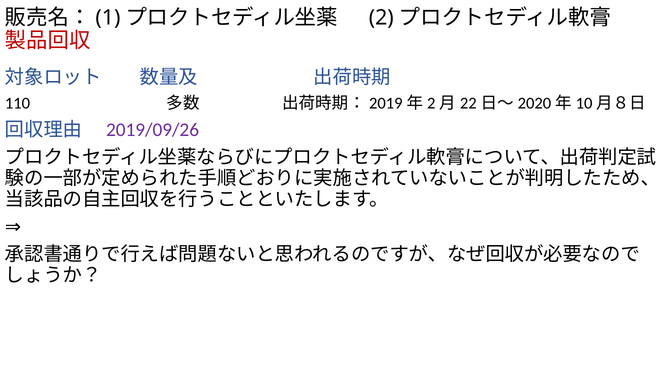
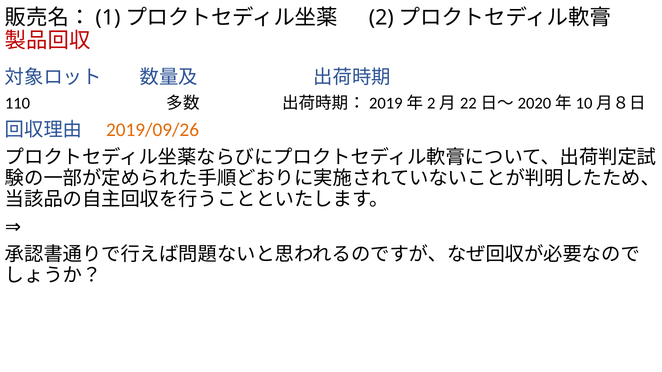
2019/09/26 colour: purple -> orange
